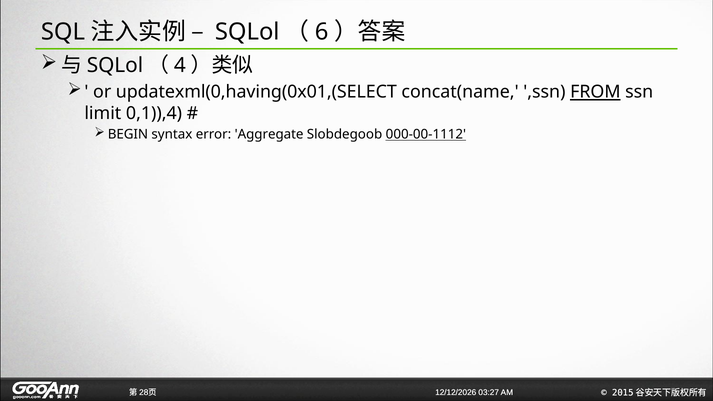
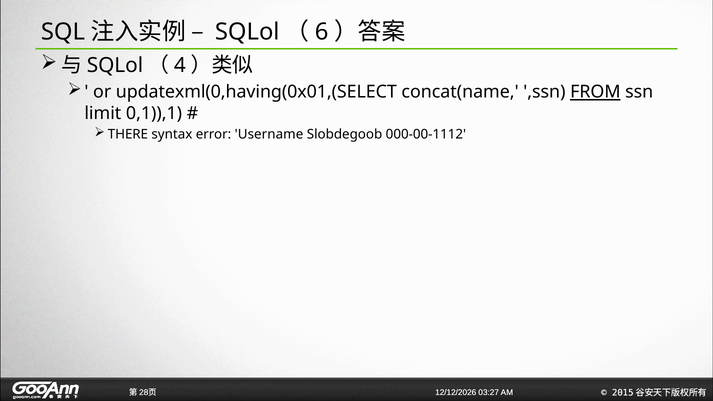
0,1)),4: 0,1)),4 -> 0,1)),1
BEGIN: BEGIN -> THERE
Aggregate: Aggregate -> Username
000-00-1112 underline: present -> none
